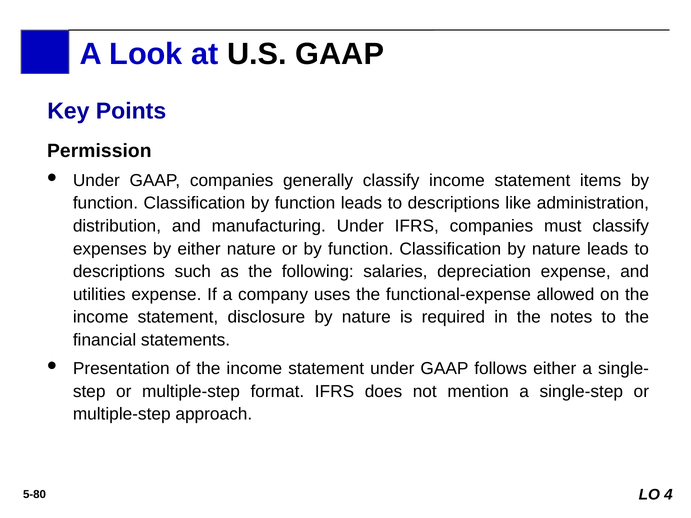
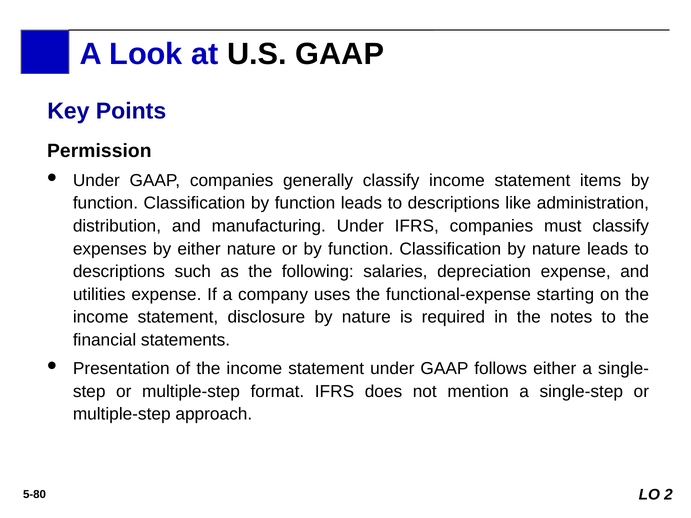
allowed: allowed -> starting
4: 4 -> 2
